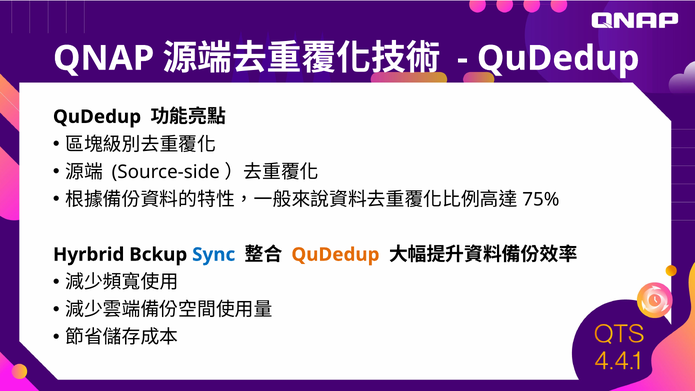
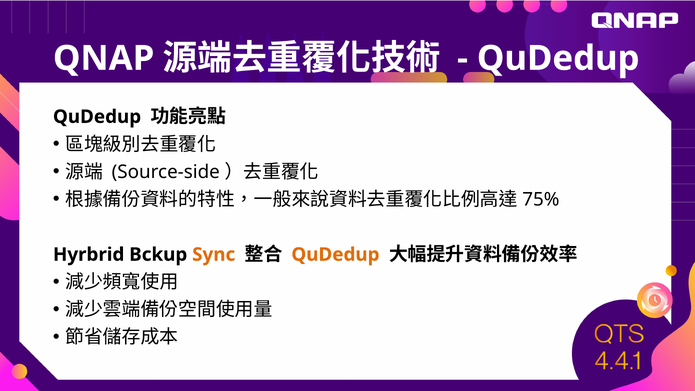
Sync colour: blue -> orange
